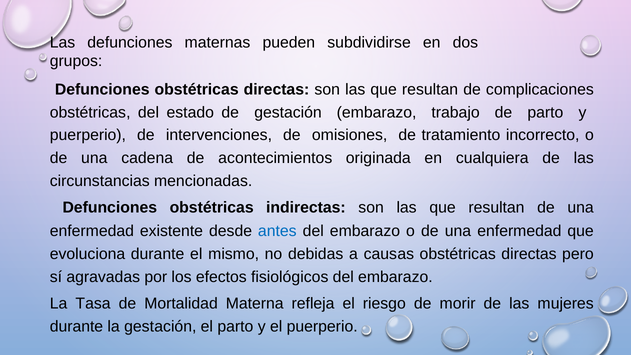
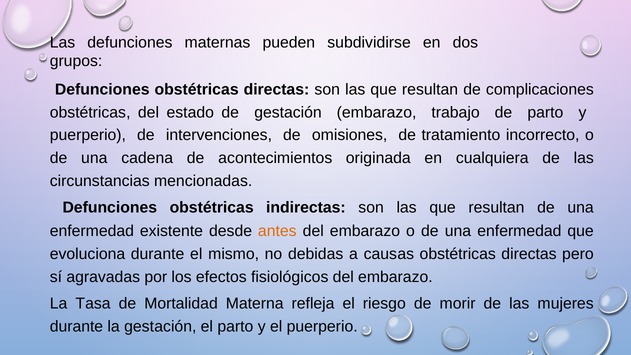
antes colour: blue -> orange
